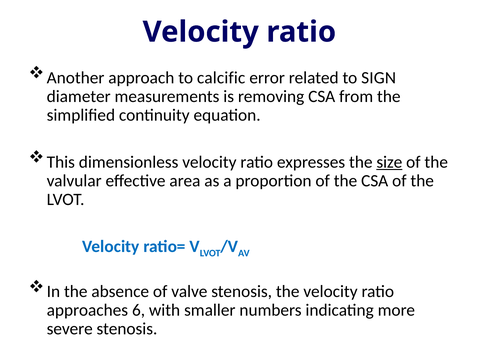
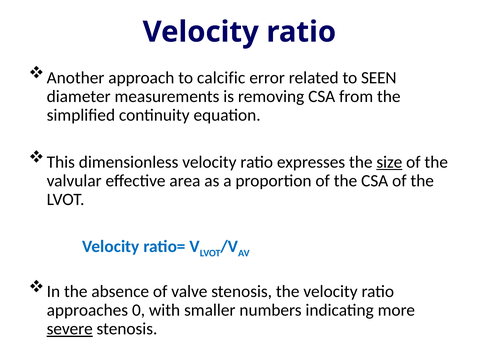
SIGN: SIGN -> SEEN
6: 6 -> 0
severe underline: none -> present
